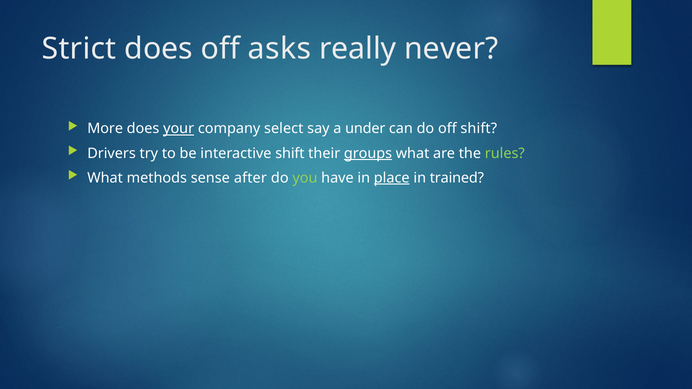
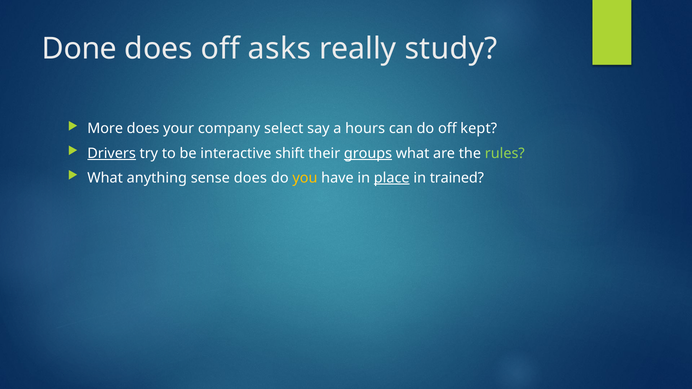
Strict: Strict -> Done
never: never -> study
your underline: present -> none
under: under -> hours
off shift: shift -> kept
Drivers underline: none -> present
methods: methods -> anything
sense after: after -> does
you colour: light green -> yellow
